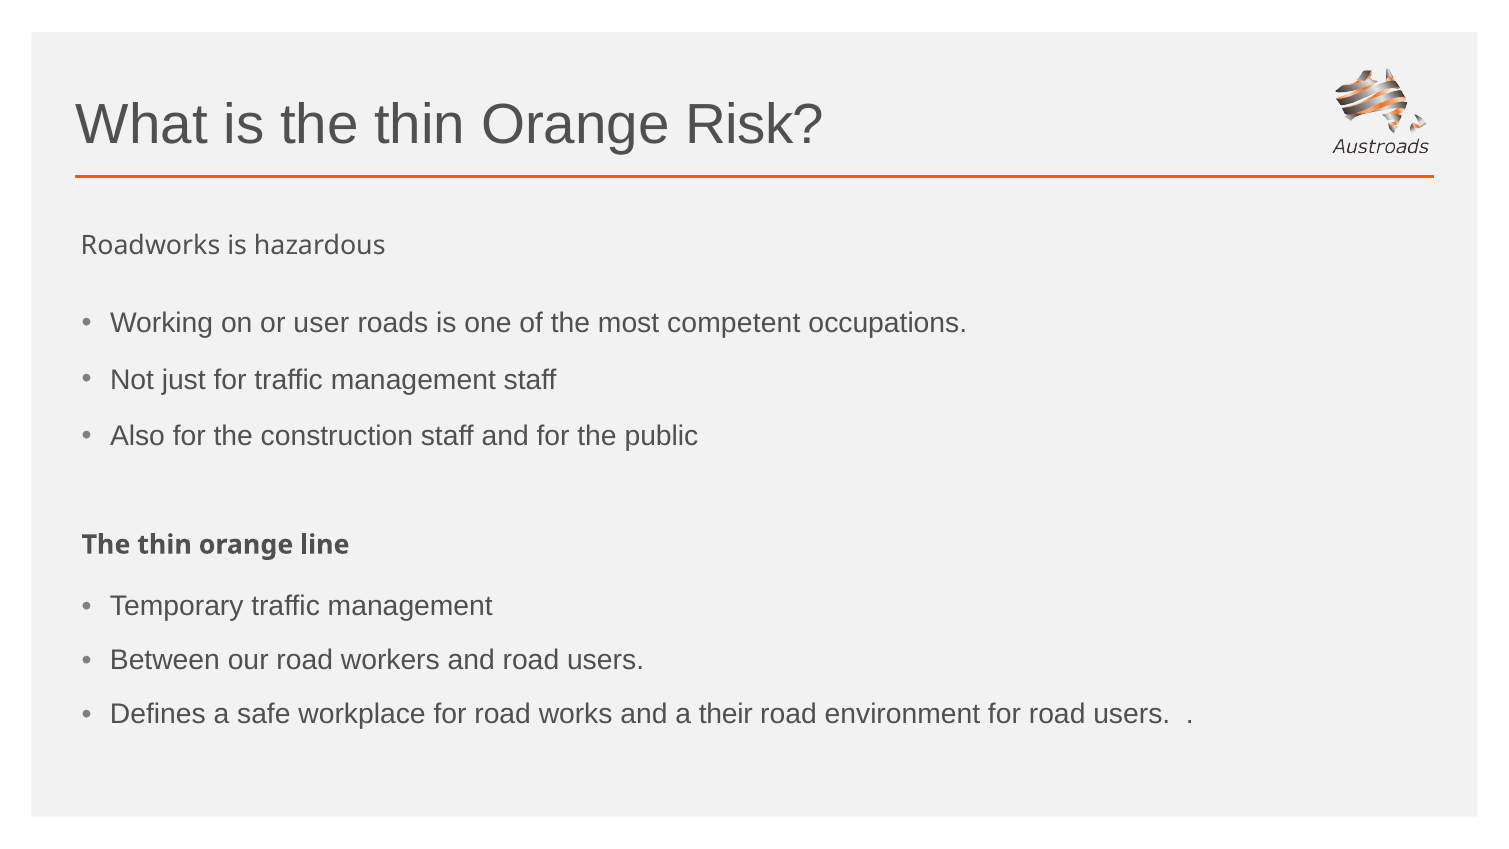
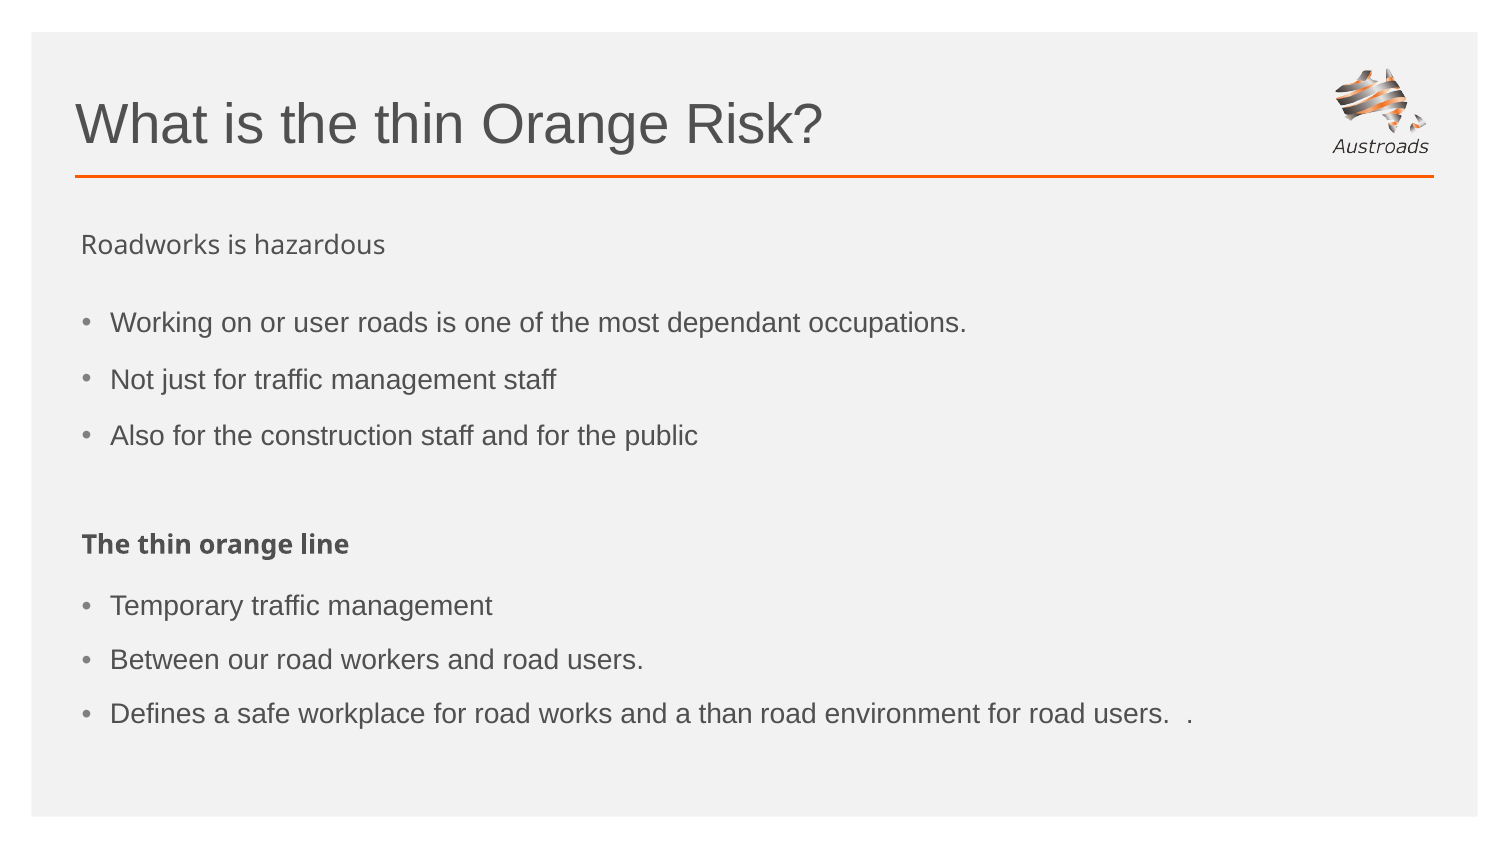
competent: competent -> dependant
their: their -> than
